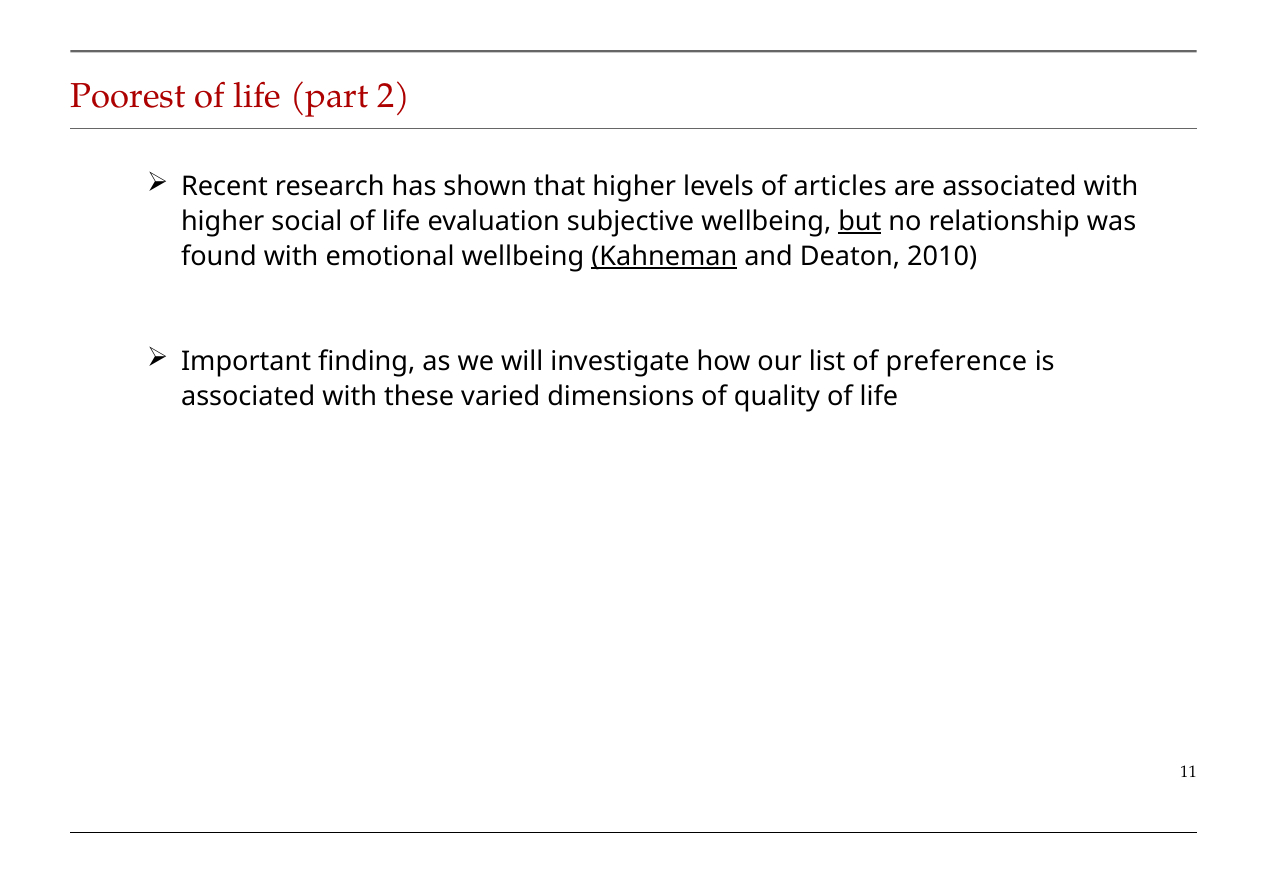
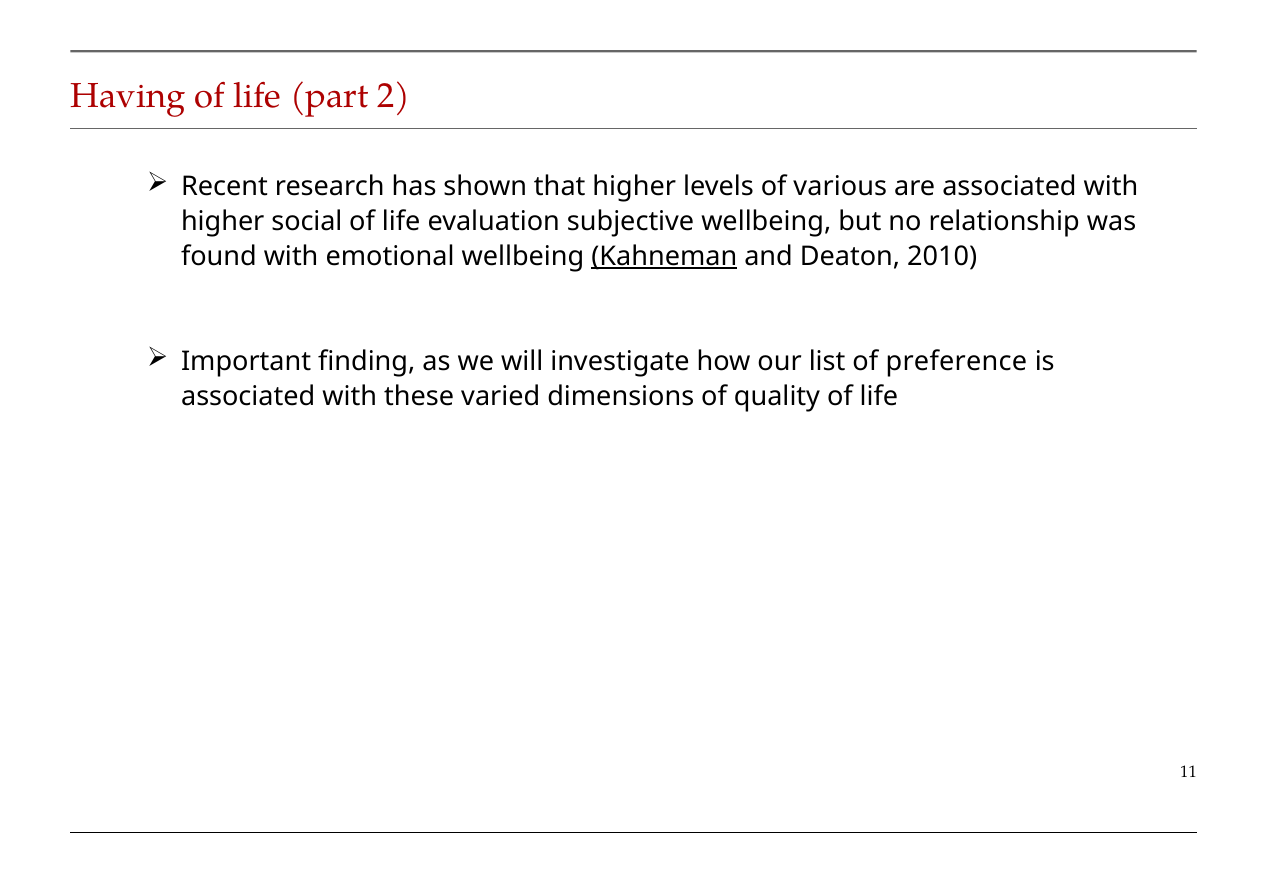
Poorest: Poorest -> Having
articles: articles -> various
but underline: present -> none
